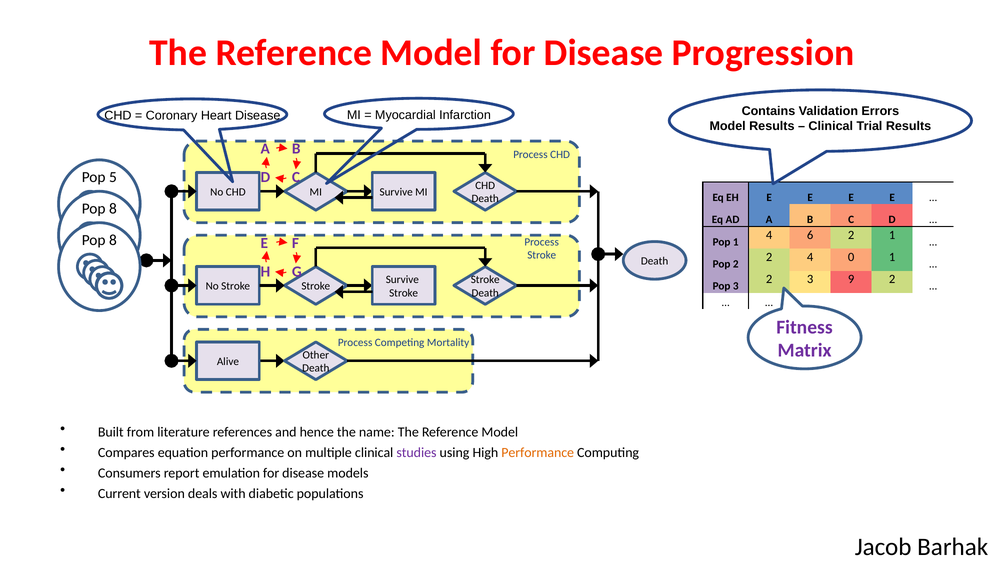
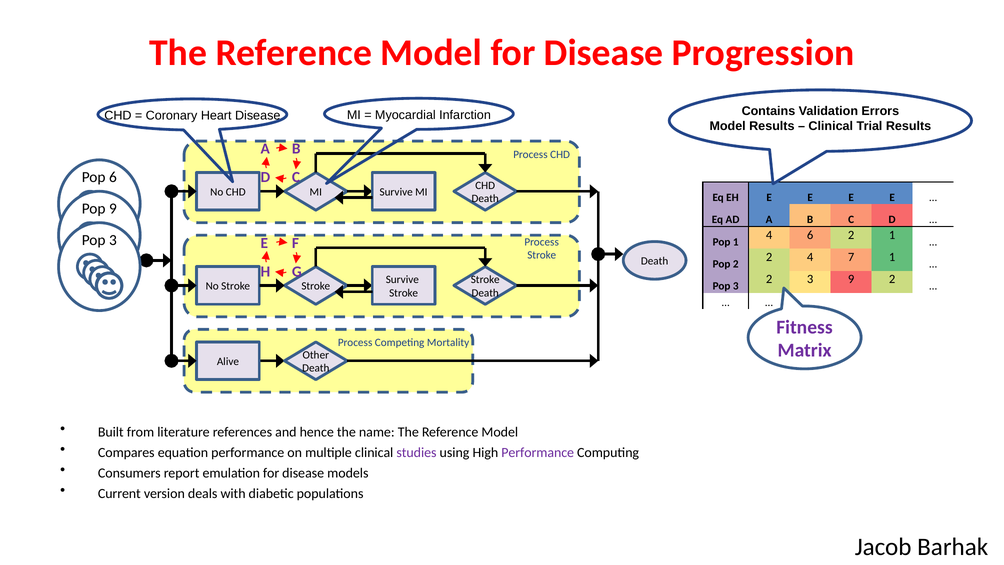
Pop 5: 5 -> 6
8 at (113, 209): 8 -> 9
8 at (113, 240): 8 -> 3
0: 0 -> 7
Performance at (538, 453) colour: orange -> purple
